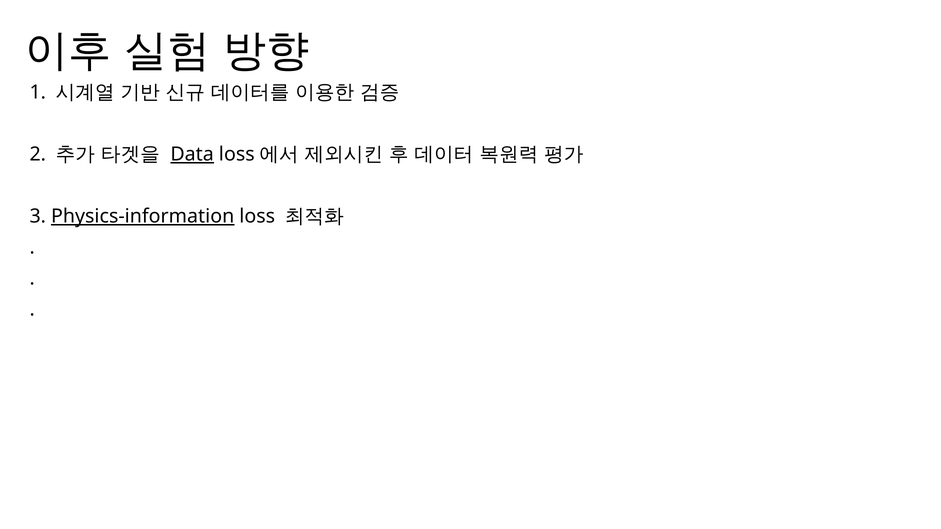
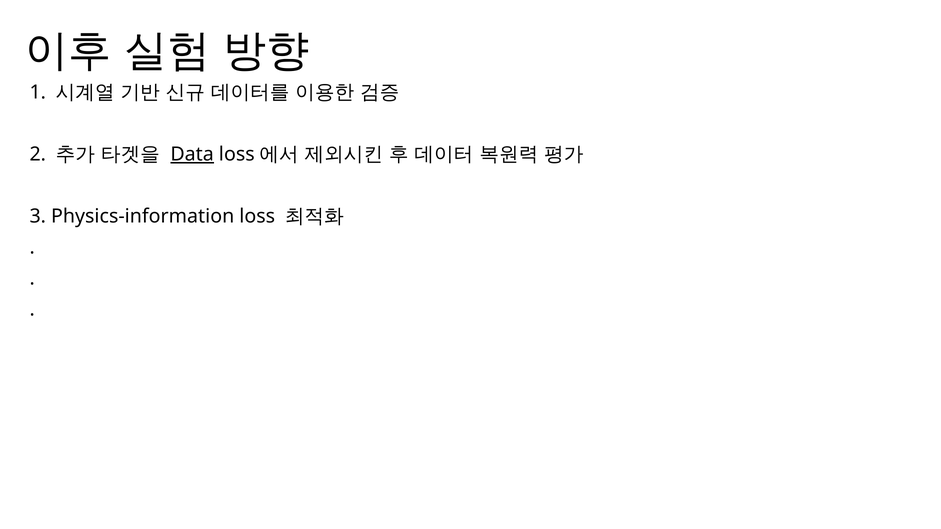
Physics-information underline: present -> none
